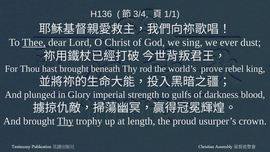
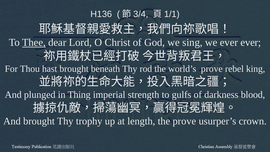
ever dust: dust -> ever
Glory: Glory -> Thing
Thy at (65, 121) underline: present -> none
the proud: proud -> prove
